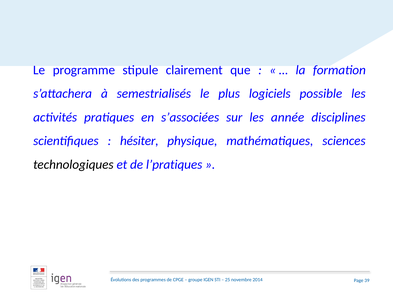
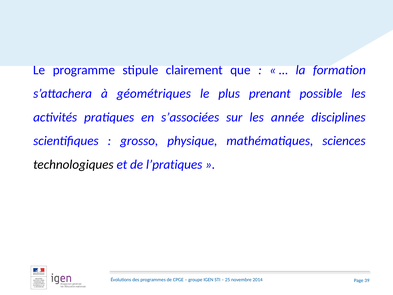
semestrialisés: semestrialisés -> géométriques
logiciels: logiciels -> prenant
hésiter: hésiter -> grosso
